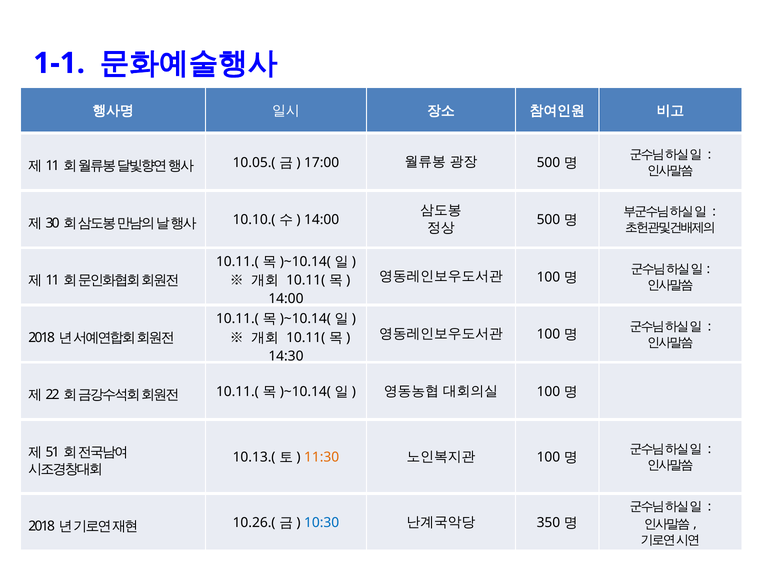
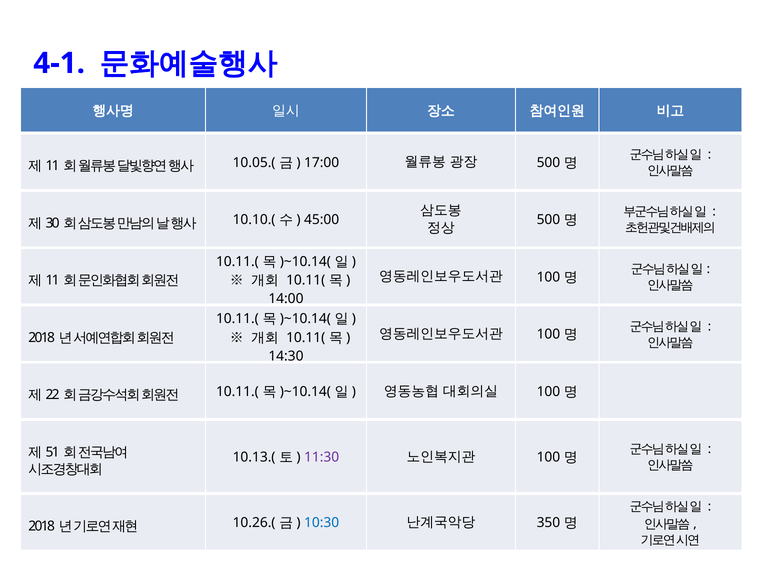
1-1: 1-1 -> 4-1
14:00 at (322, 220): 14:00 -> 45:00
11:30 colour: orange -> purple
